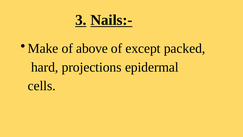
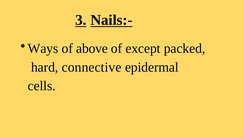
Make: Make -> Ways
projections: projections -> connective
